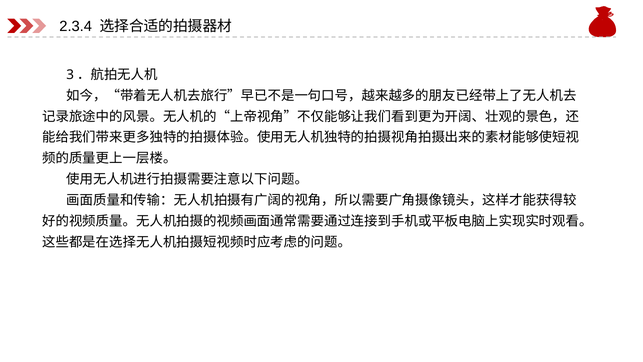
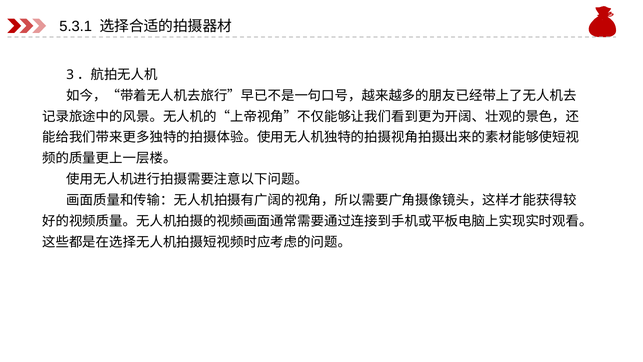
2.3.4: 2.3.4 -> 5.3.1
